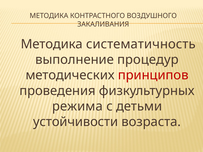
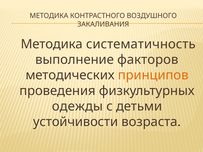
процедур: процедур -> факторов
принципов colour: red -> orange
режима: режима -> одежды
